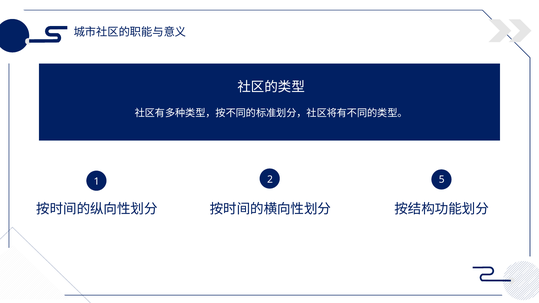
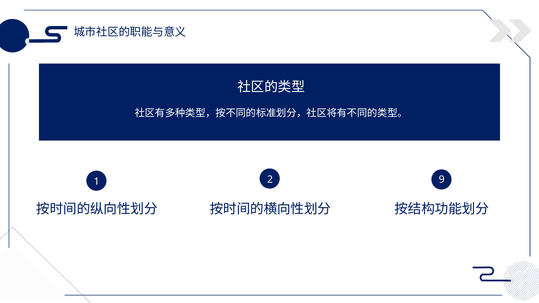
5: 5 -> 9
